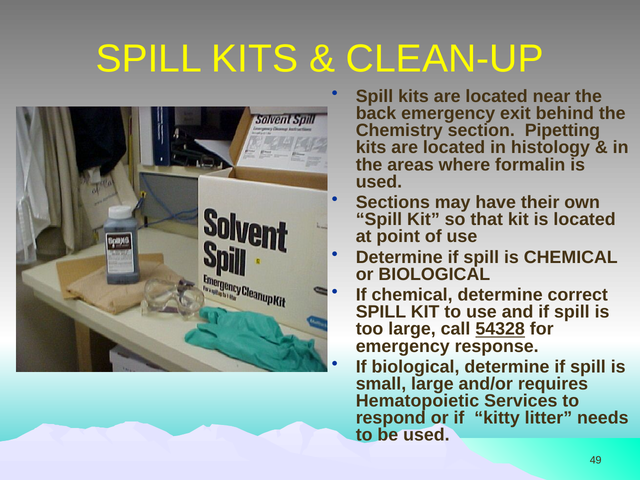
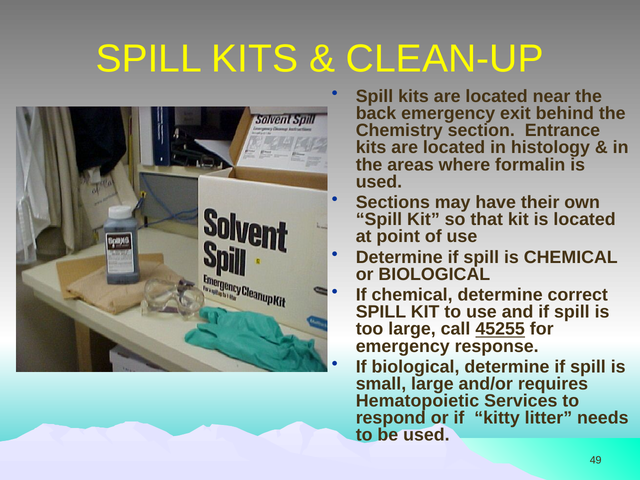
Pipetting: Pipetting -> Entrance
54328: 54328 -> 45255
